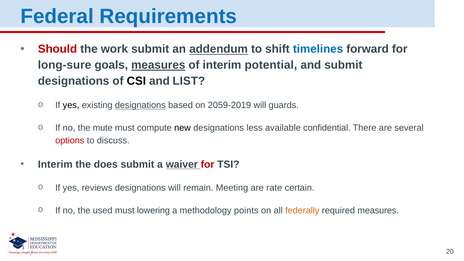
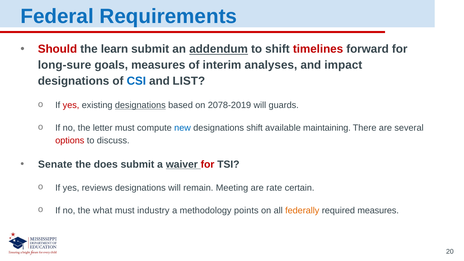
work: work -> learn
timelines colour: blue -> red
measures at (158, 65) underline: present -> none
potential: potential -> analyses
and submit: submit -> impact
CSI colour: black -> blue
yes at (71, 105) colour: black -> red
2059-2019: 2059-2019 -> 2078-2019
mute: mute -> letter
new colour: black -> blue
designations less: less -> shift
confidential: confidential -> maintaining
Interim at (55, 164): Interim -> Senate
used: used -> what
lowering: lowering -> industry
